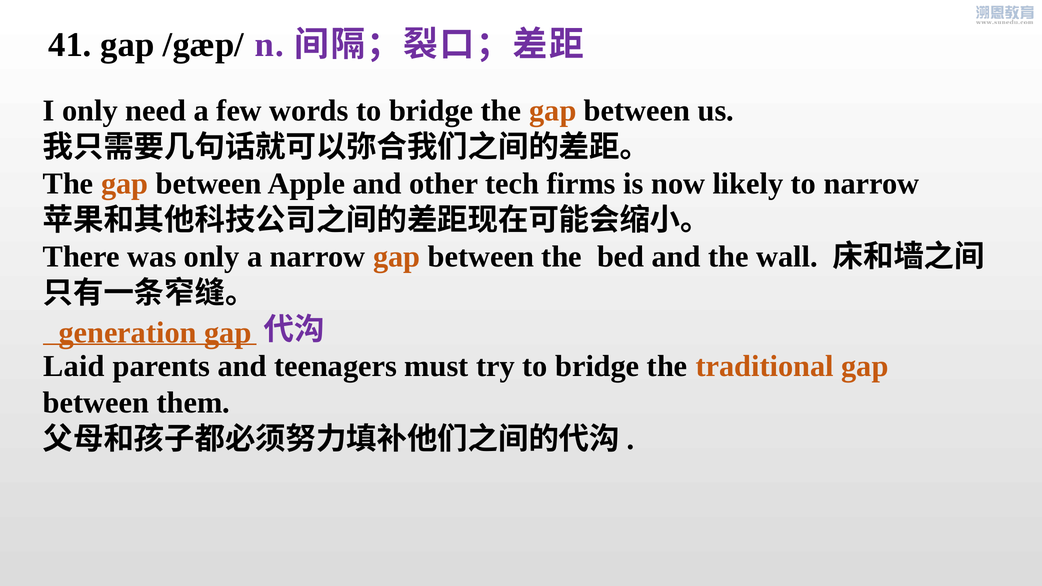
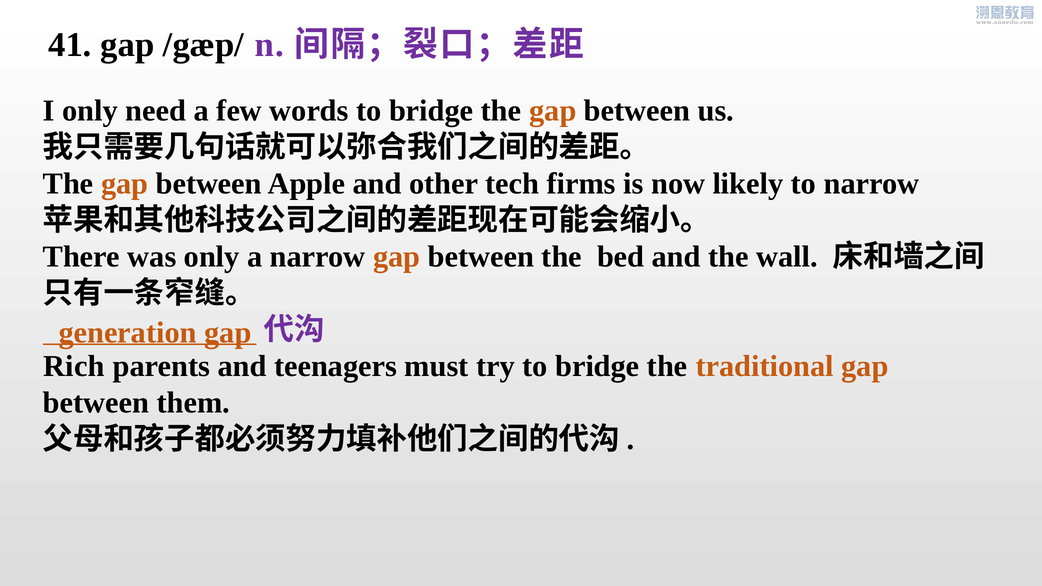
Laid: Laid -> Rich
